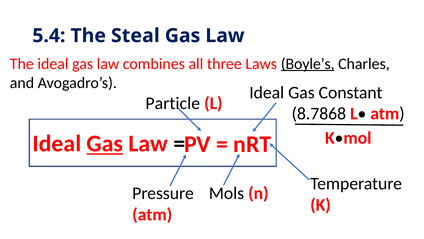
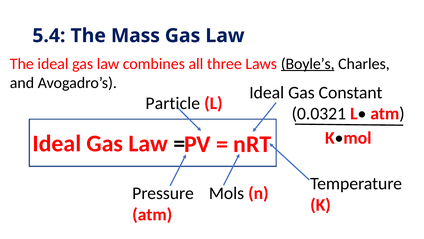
Steal: Steal -> Mass
8.7868: 8.7868 -> 0.0321
Gas at (105, 143) underline: present -> none
